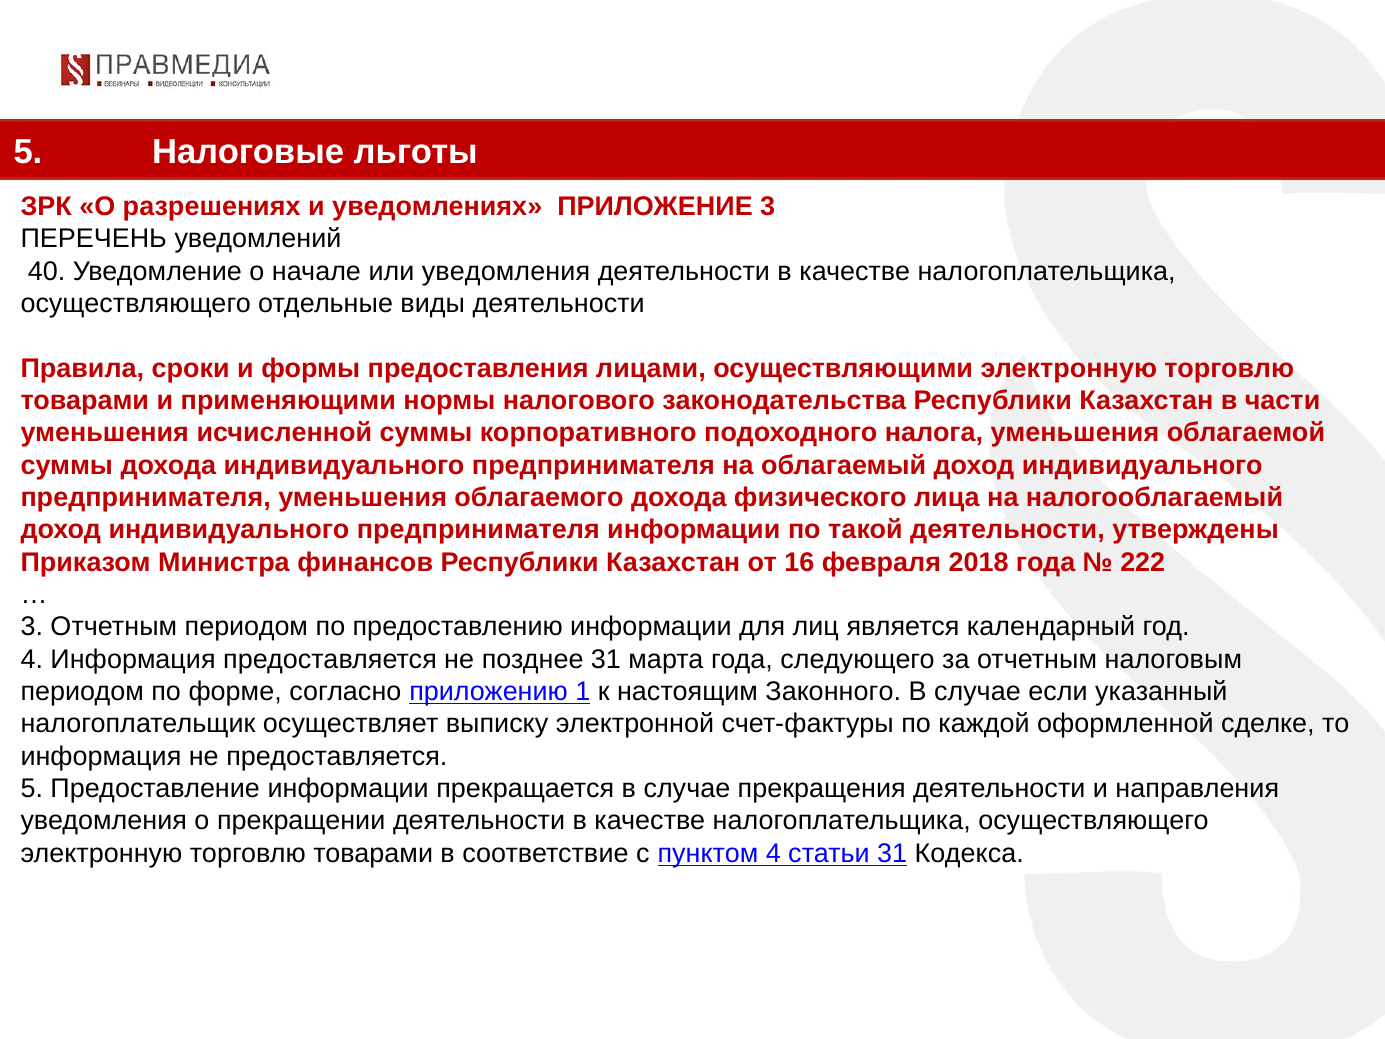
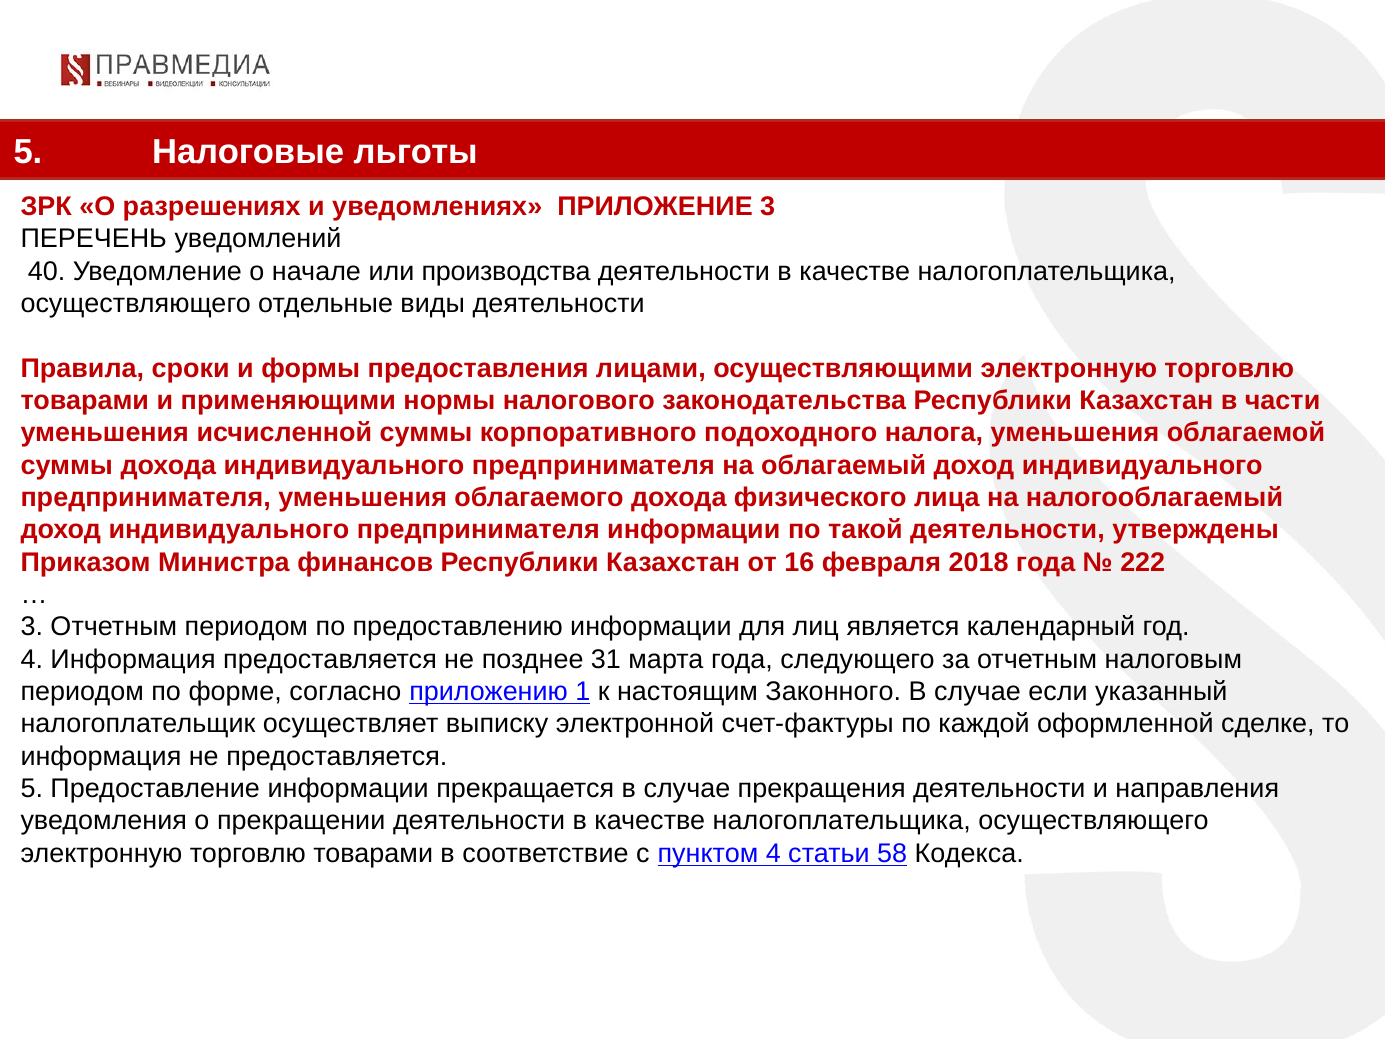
или уведомления: уведомления -> производства
статьи 31: 31 -> 58
